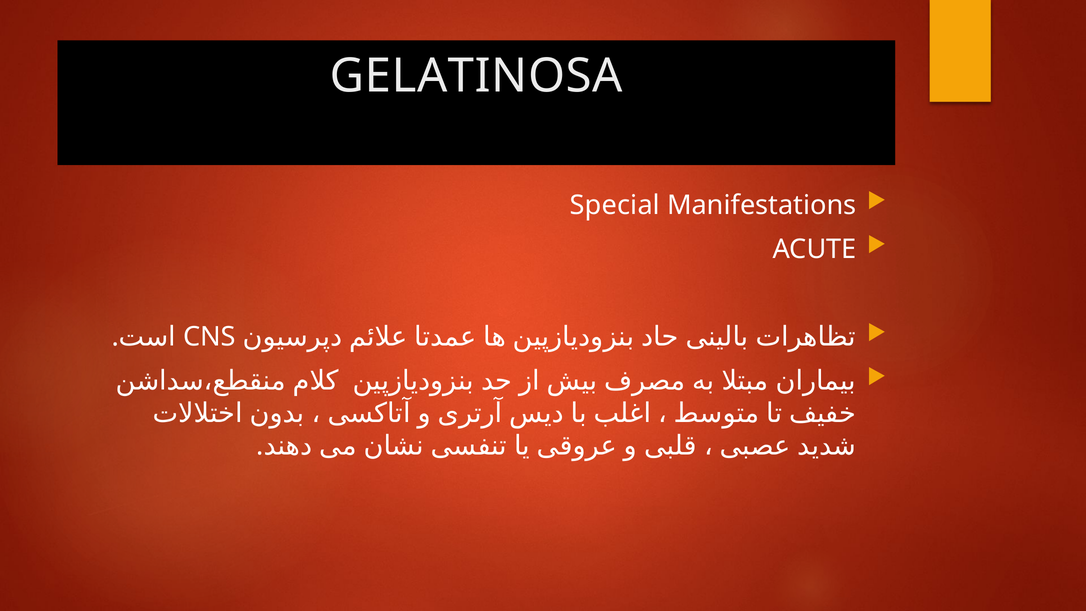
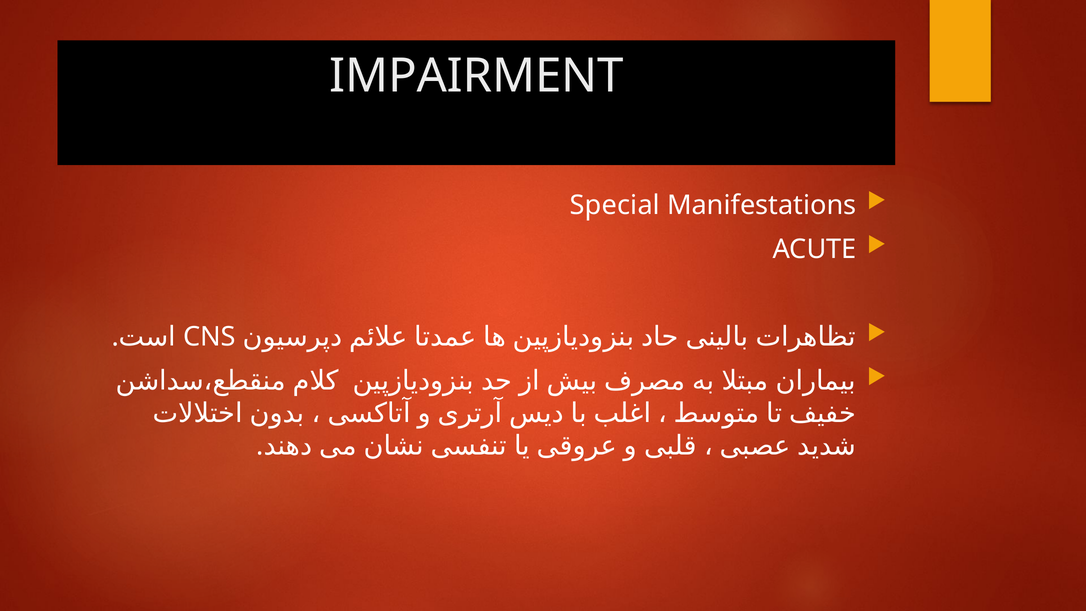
GELATINOSA: GELATINOSA -> IMPAIRMENT
